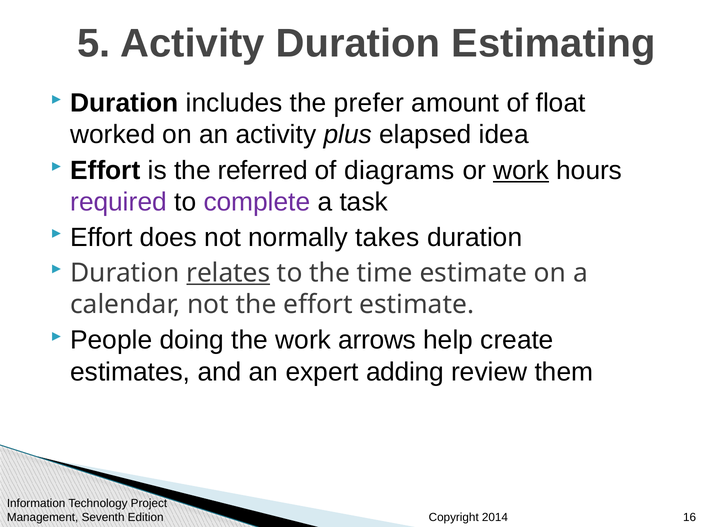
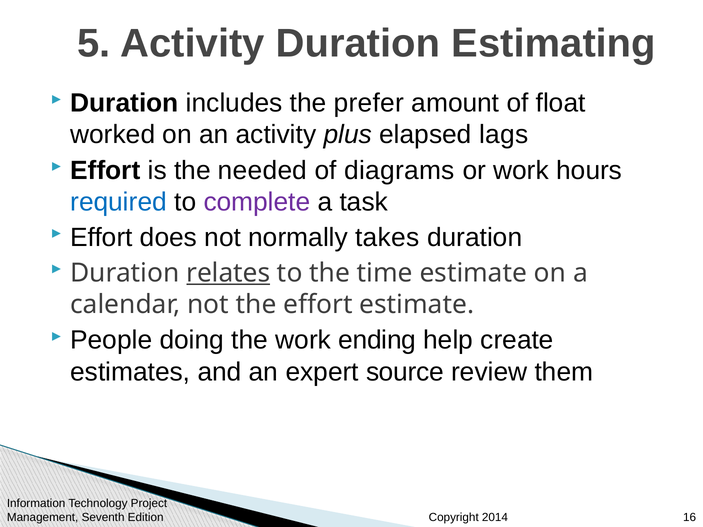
idea: idea -> lags
referred: referred -> needed
work at (521, 170) underline: present -> none
required colour: purple -> blue
arrows: arrows -> ending
adding: adding -> source
